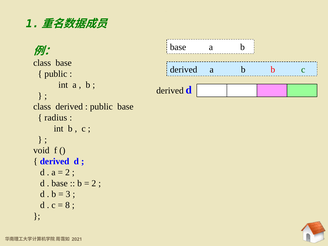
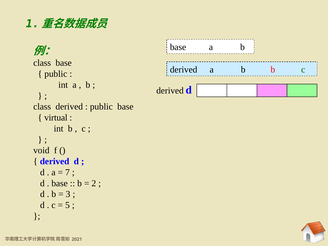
radius: radius -> virtual
2 at (67, 172): 2 -> 7
8: 8 -> 5
